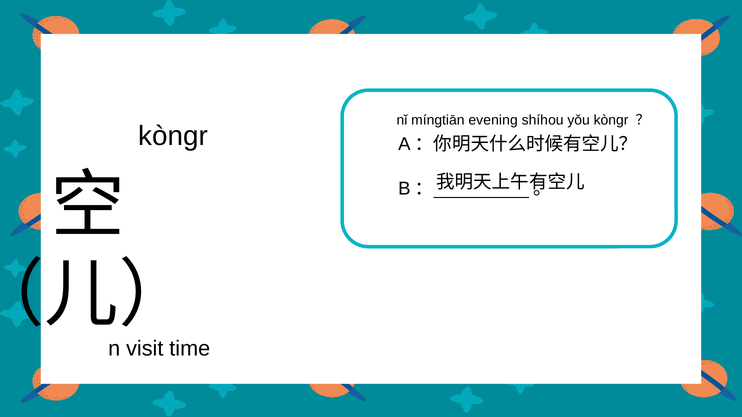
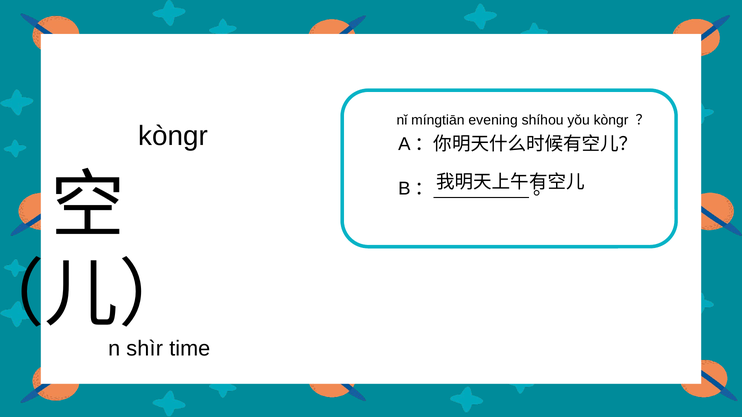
visit: visit -> shìr
